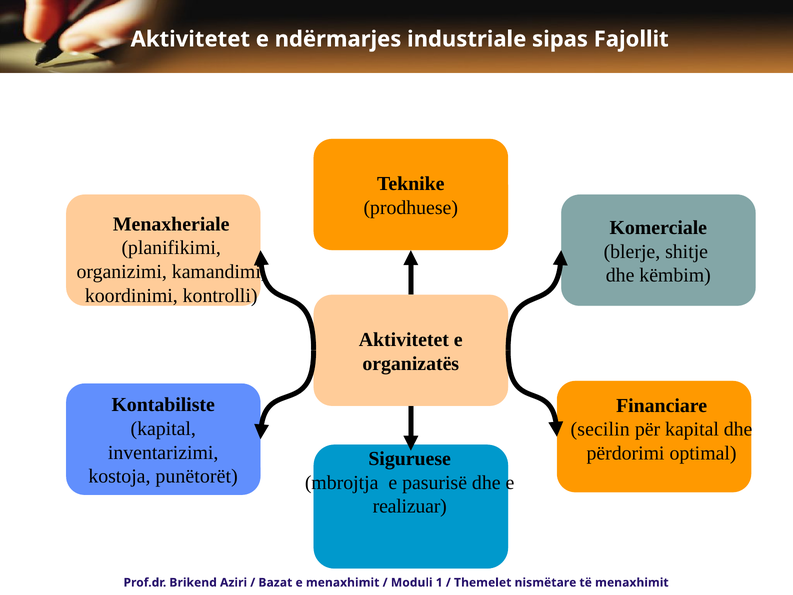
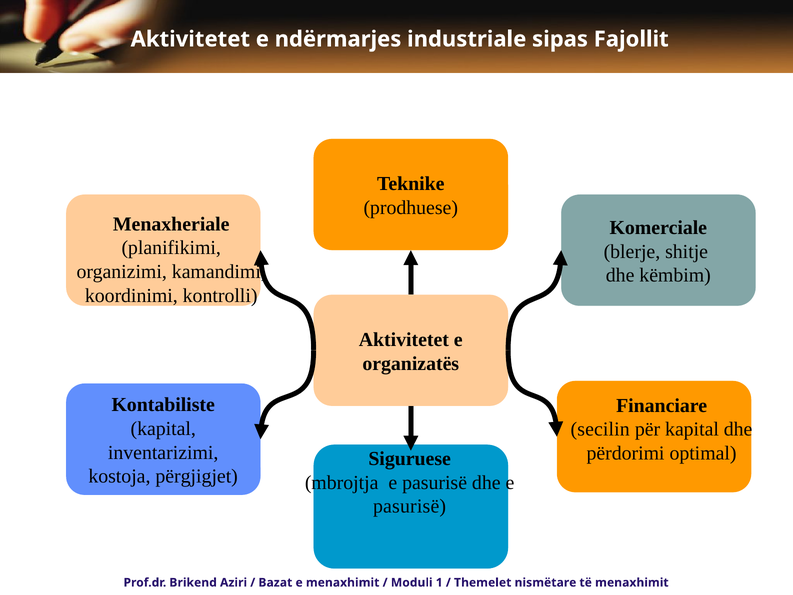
punëtorët: punëtorët -> përgjigjet
realizuar at (410, 506): realizuar -> pasurisë
